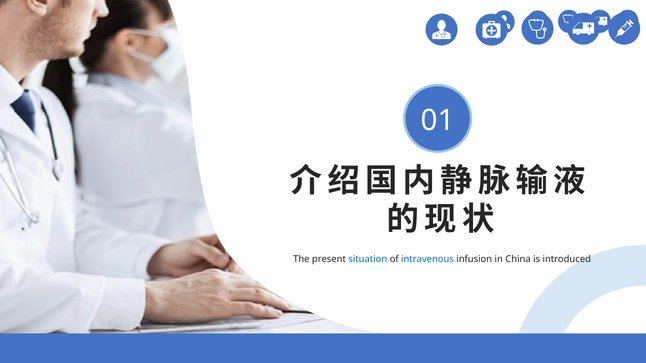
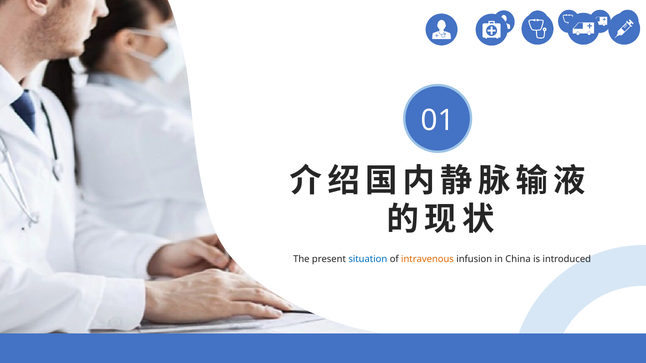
intravenous colour: blue -> orange
